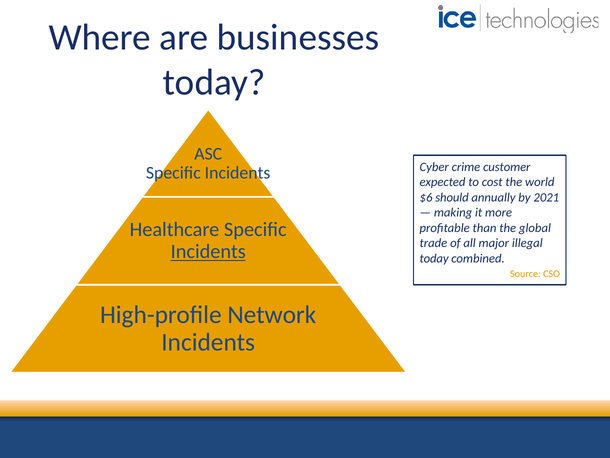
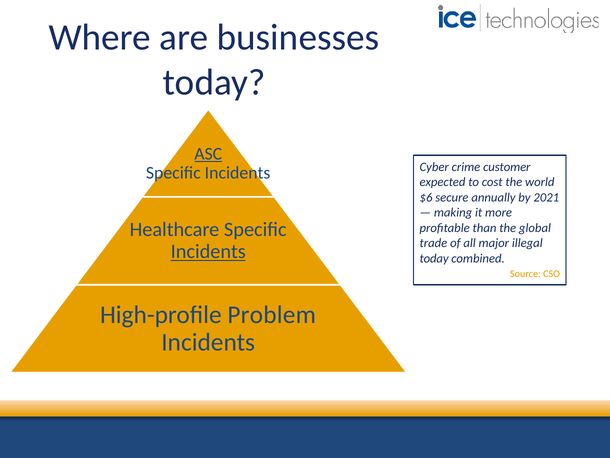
ASC underline: none -> present
should: should -> secure
Network: Network -> Problem
